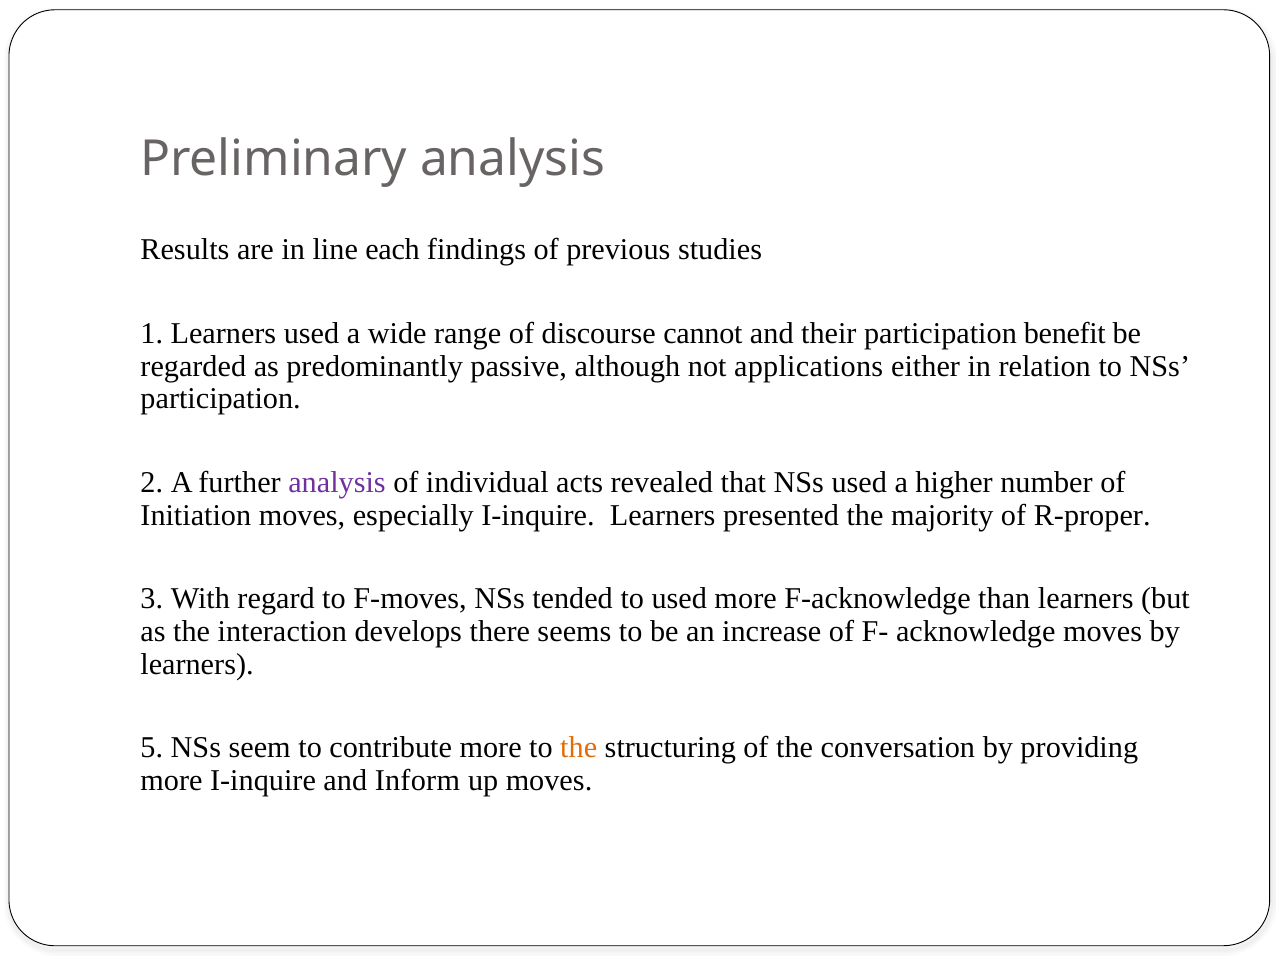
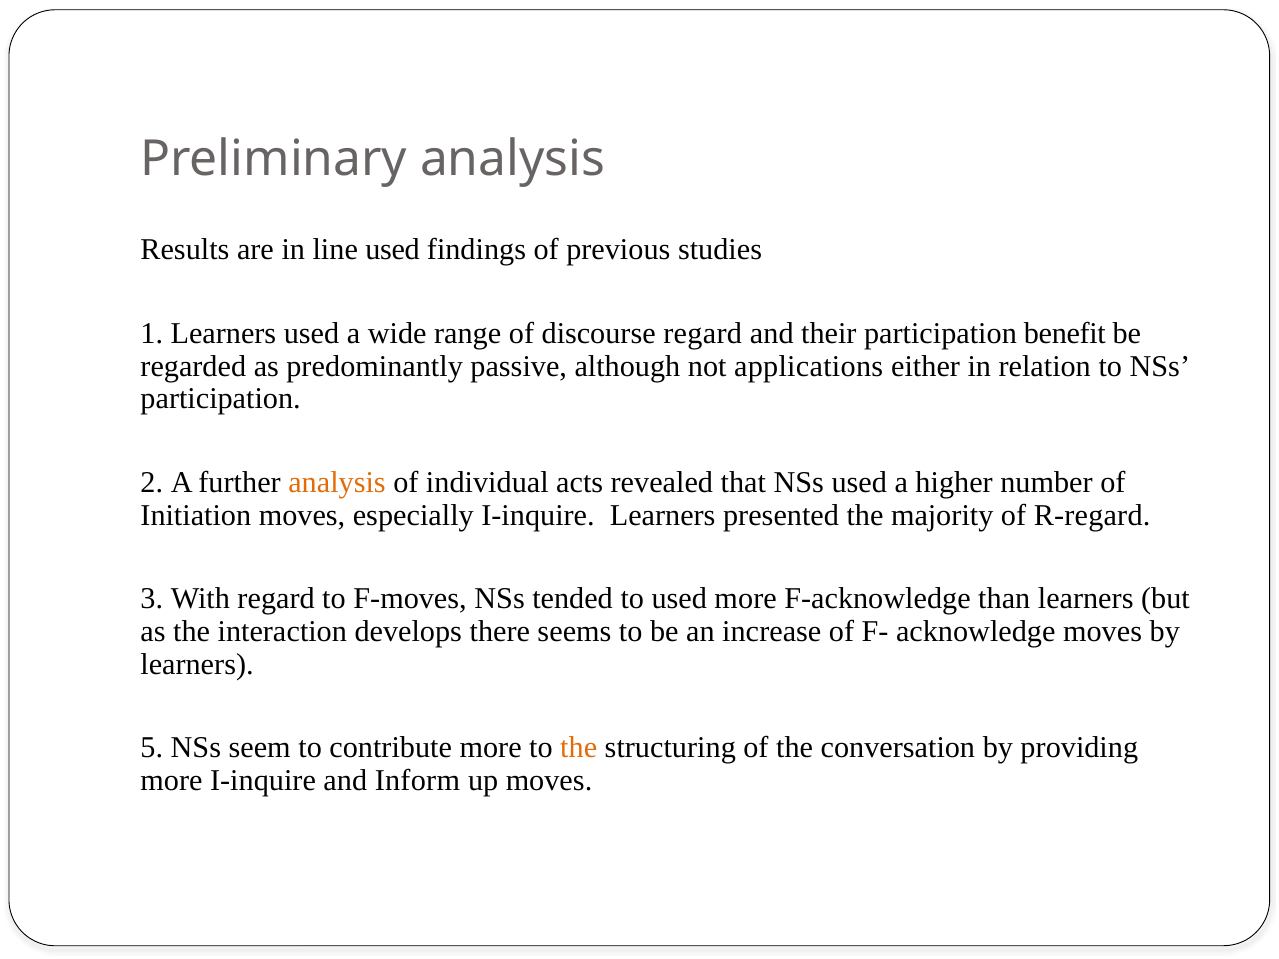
line each: each -> used
discourse cannot: cannot -> regard
analysis at (337, 483) colour: purple -> orange
R-proper: R-proper -> R-regard
